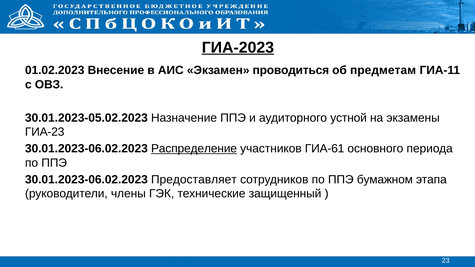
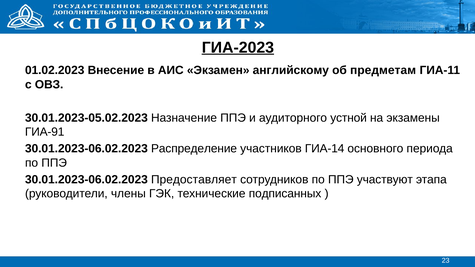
проводиться: проводиться -> английскому
ГИА-23: ГИА-23 -> ГИА-91
Распределение underline: present -> none
ГИА-61: ГИА-61 -> ГИА-14
бумажном: бумажном -> участвуют
защищенный: защищенный -> подписанных
